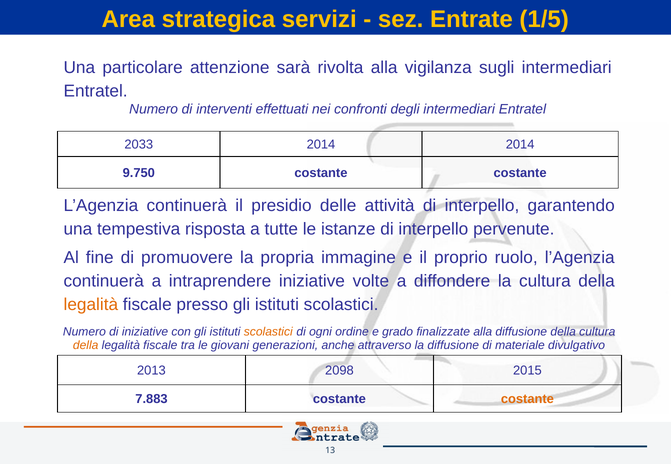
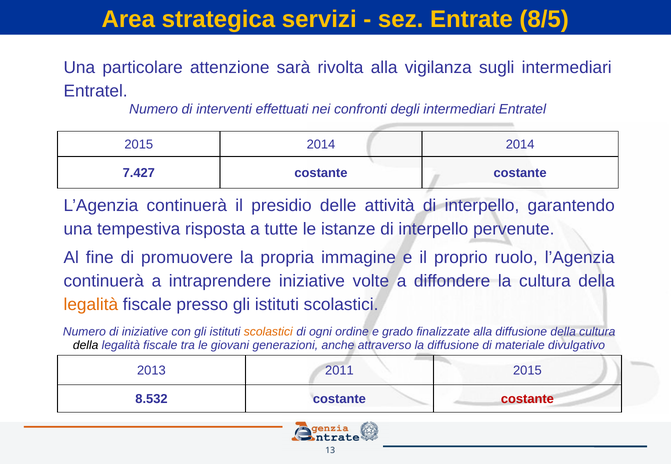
1/5: 1/5 -> 8/5
2033 at (139, 144): 2033 -> 2015
9.750: 9.750 -> 7.427
della at (86, 346) colour: orange -> black
2098: 2098 -> 2011
7.883: 7.883 -> 8.532
costante at (527, 400) colour: orange -> red
